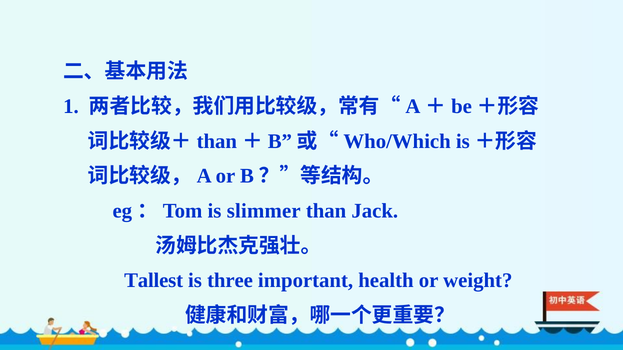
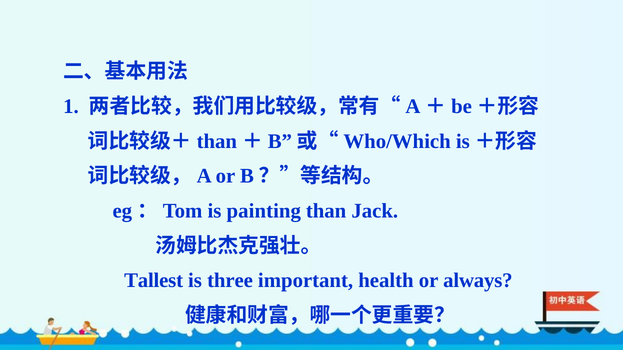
slimmer: slimmer -> painting
weight: weight -> always
